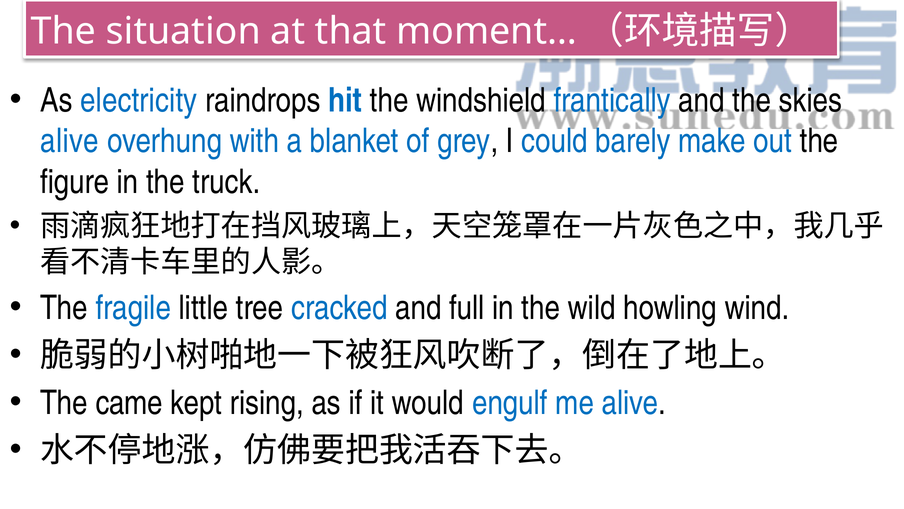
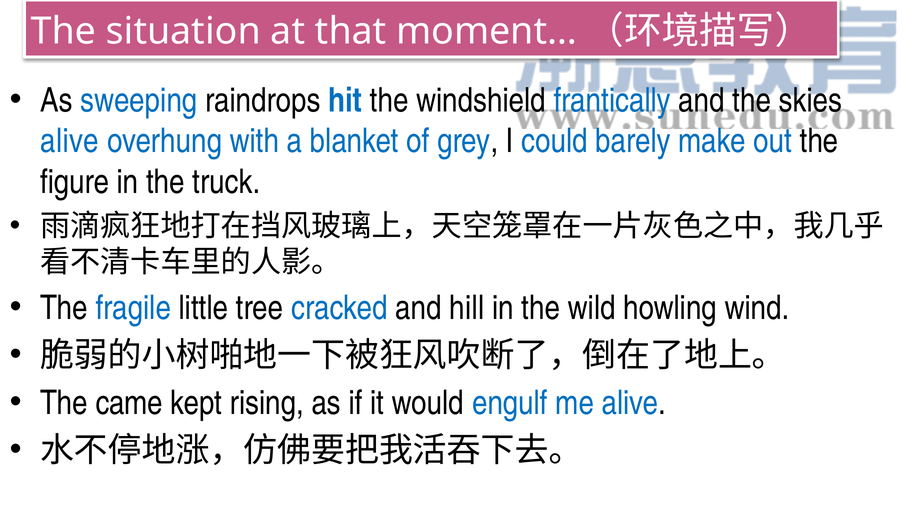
electricity: electricity -> sweeping
full: full -> hill
